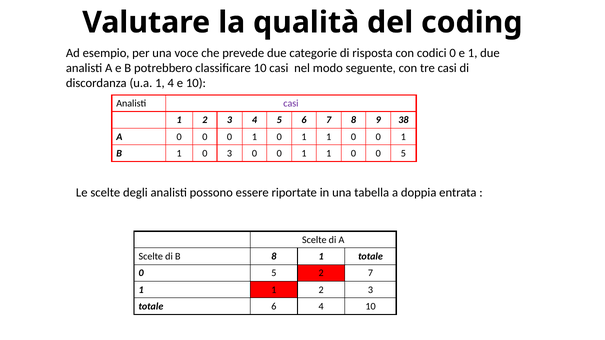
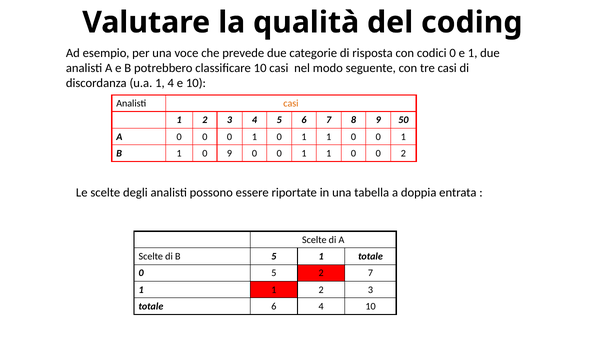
casi at (291, 104) colour: purple -> orange
38: 38 -> 50
0 3: 3 -> 9
0 0 5: 5 -> 2
B 8: 8 -> 5
